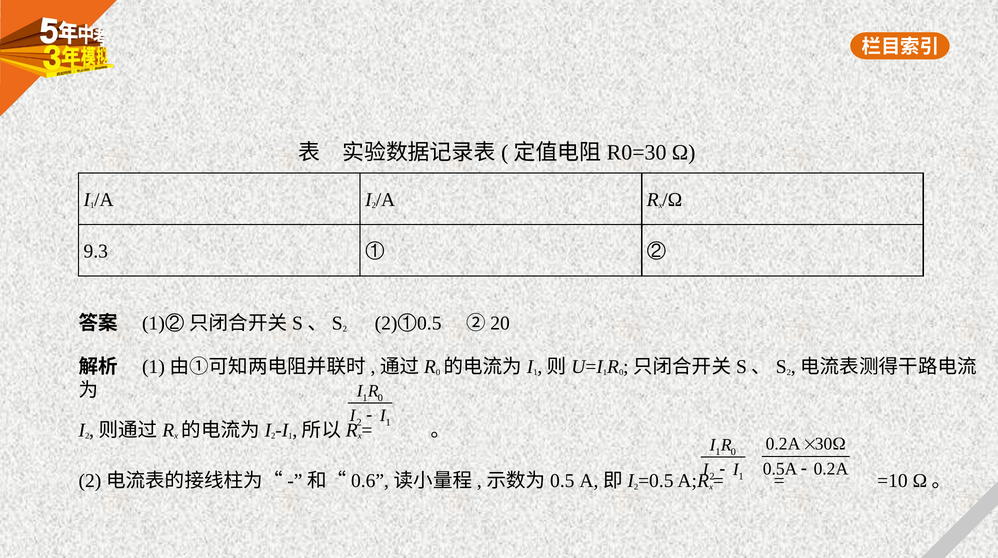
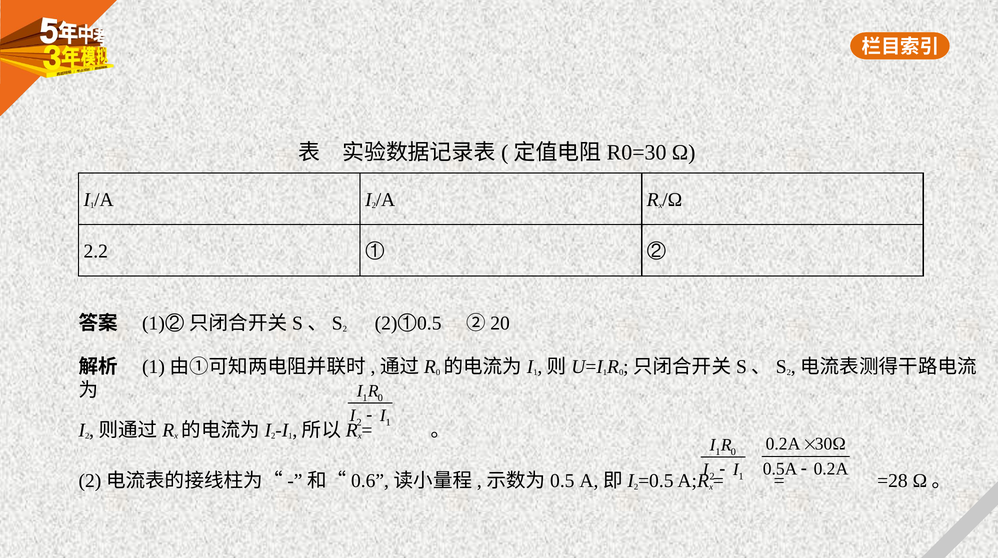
9.3: 9.3 -> 2.2
=10: =10 -> =28
